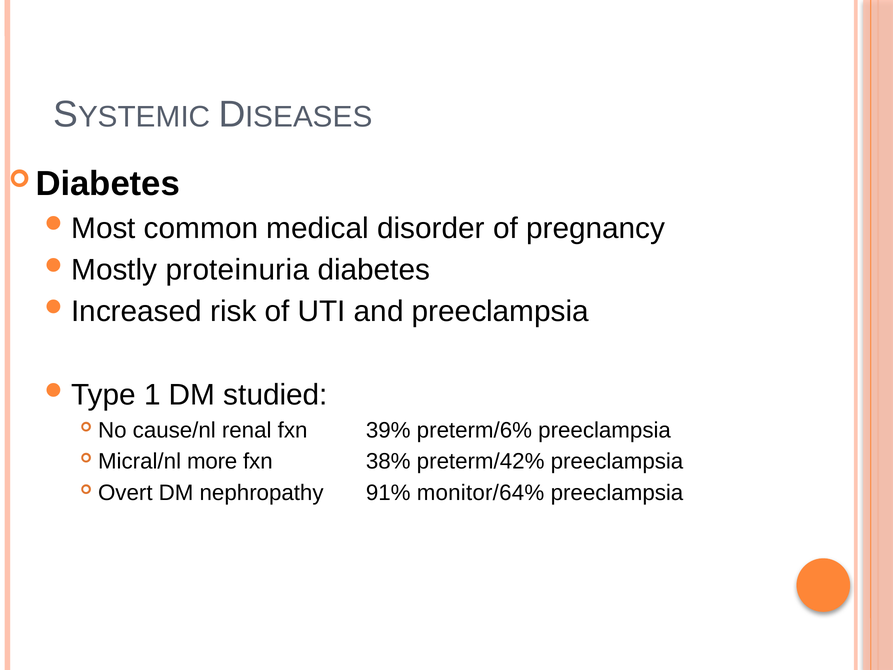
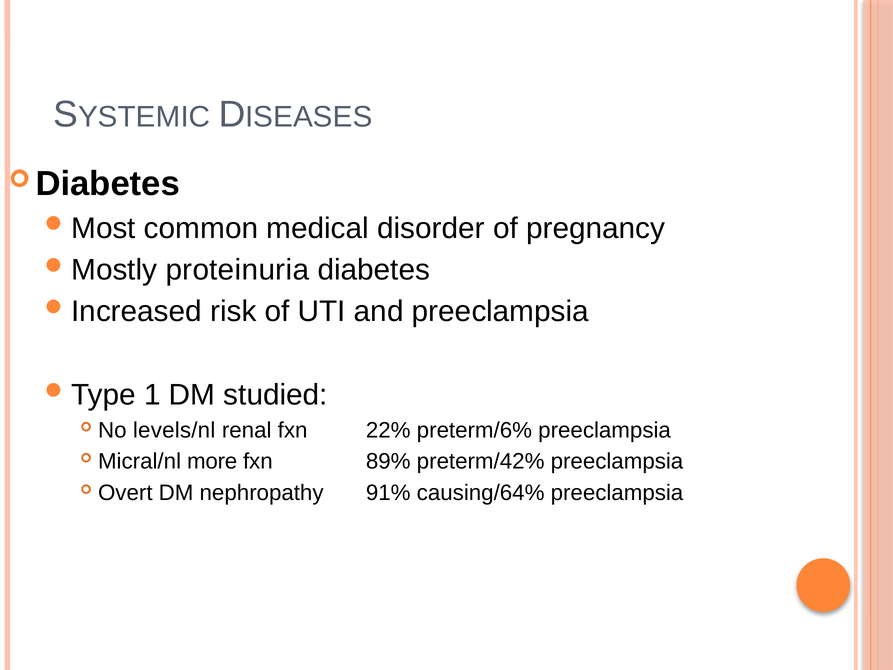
cause/nl: cause/nl -> levels/nl
39%: 39% -> 22%
38%: 38% -> 89%
monitor/64%: monitor/64% -> causing/64%
